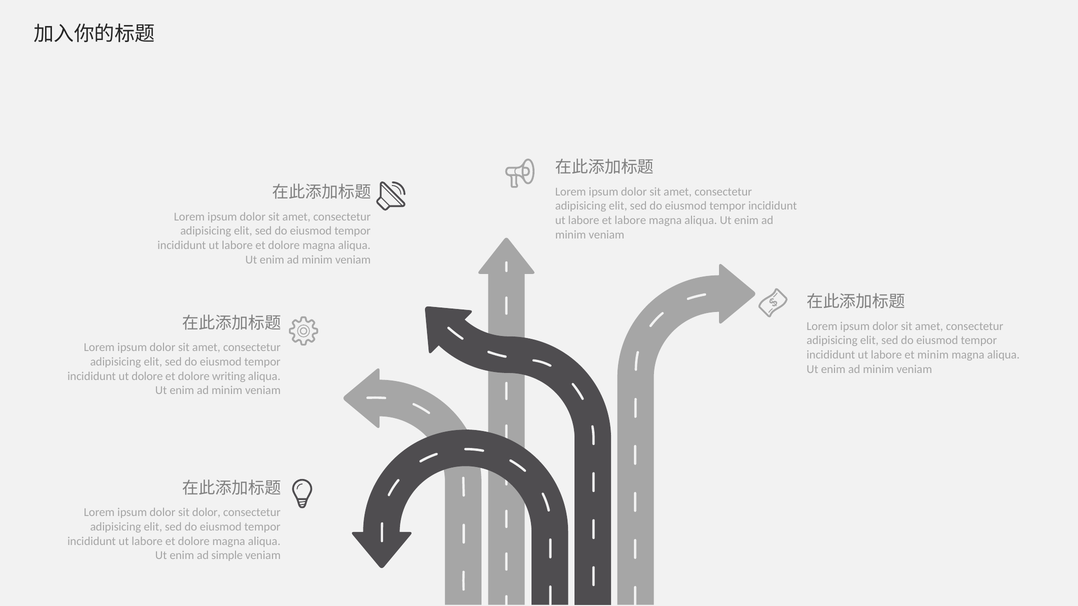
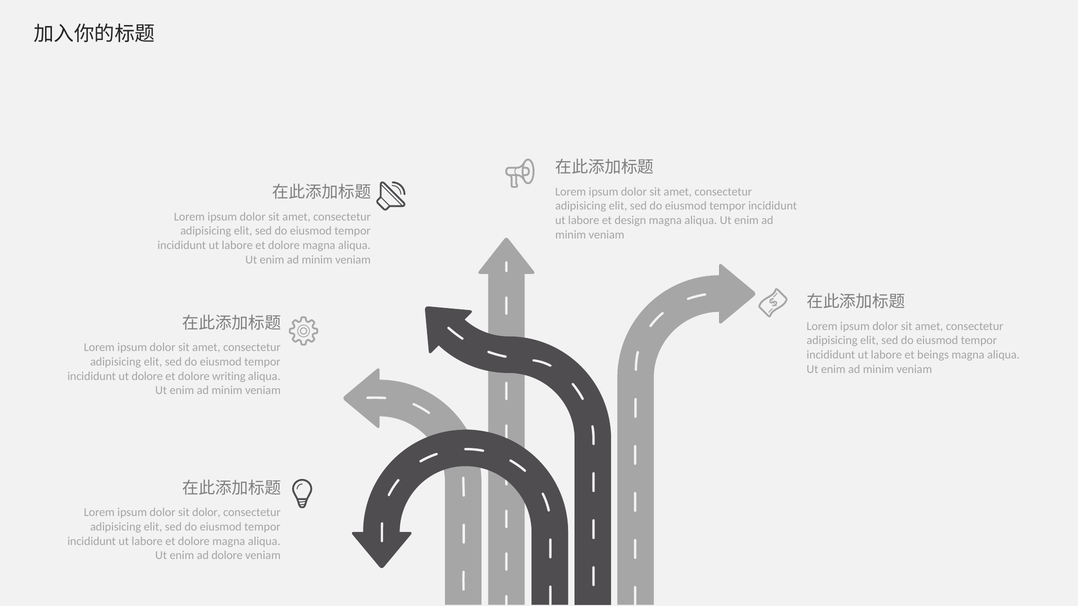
et labore: labore -> design
et minim: minim -> beings
ad simple: simple -> dolore
